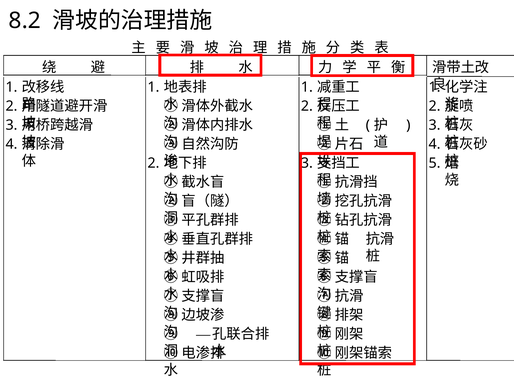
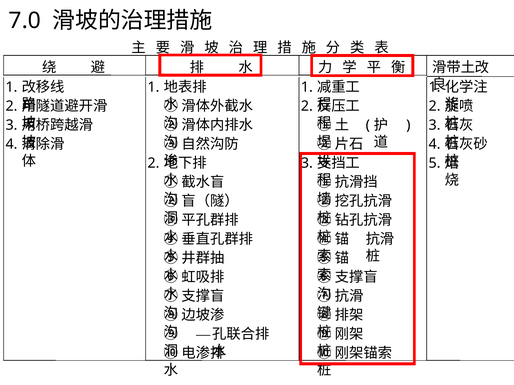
8.2: 8.2 -> 7.0
